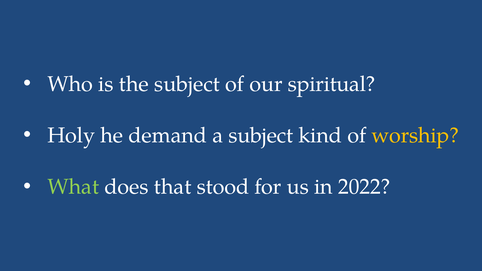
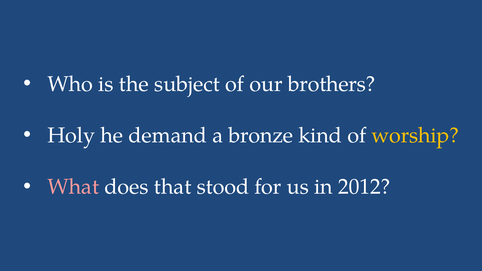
spiritual: spiritual -> brothers
a subject: subject -> bronze
What colour: light green -> pink
2022: 2022 -> 2012
